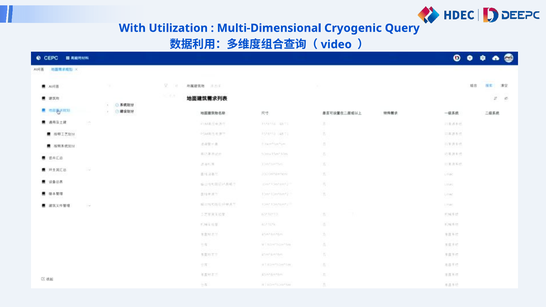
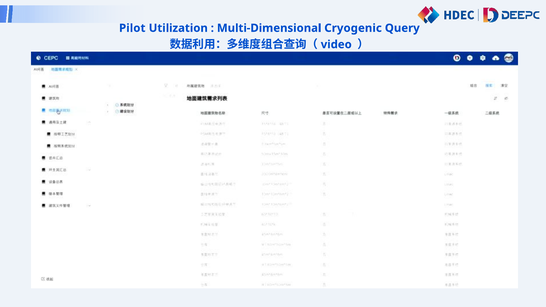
With: With -> Pilot
